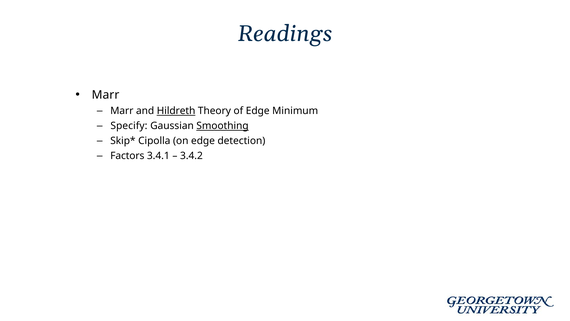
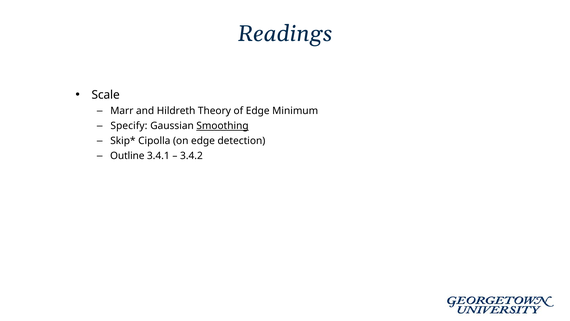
Marr at (106, 95): Marr -> Scale
Hildreth underline: present -> none
Factors: Factors -> Outline
